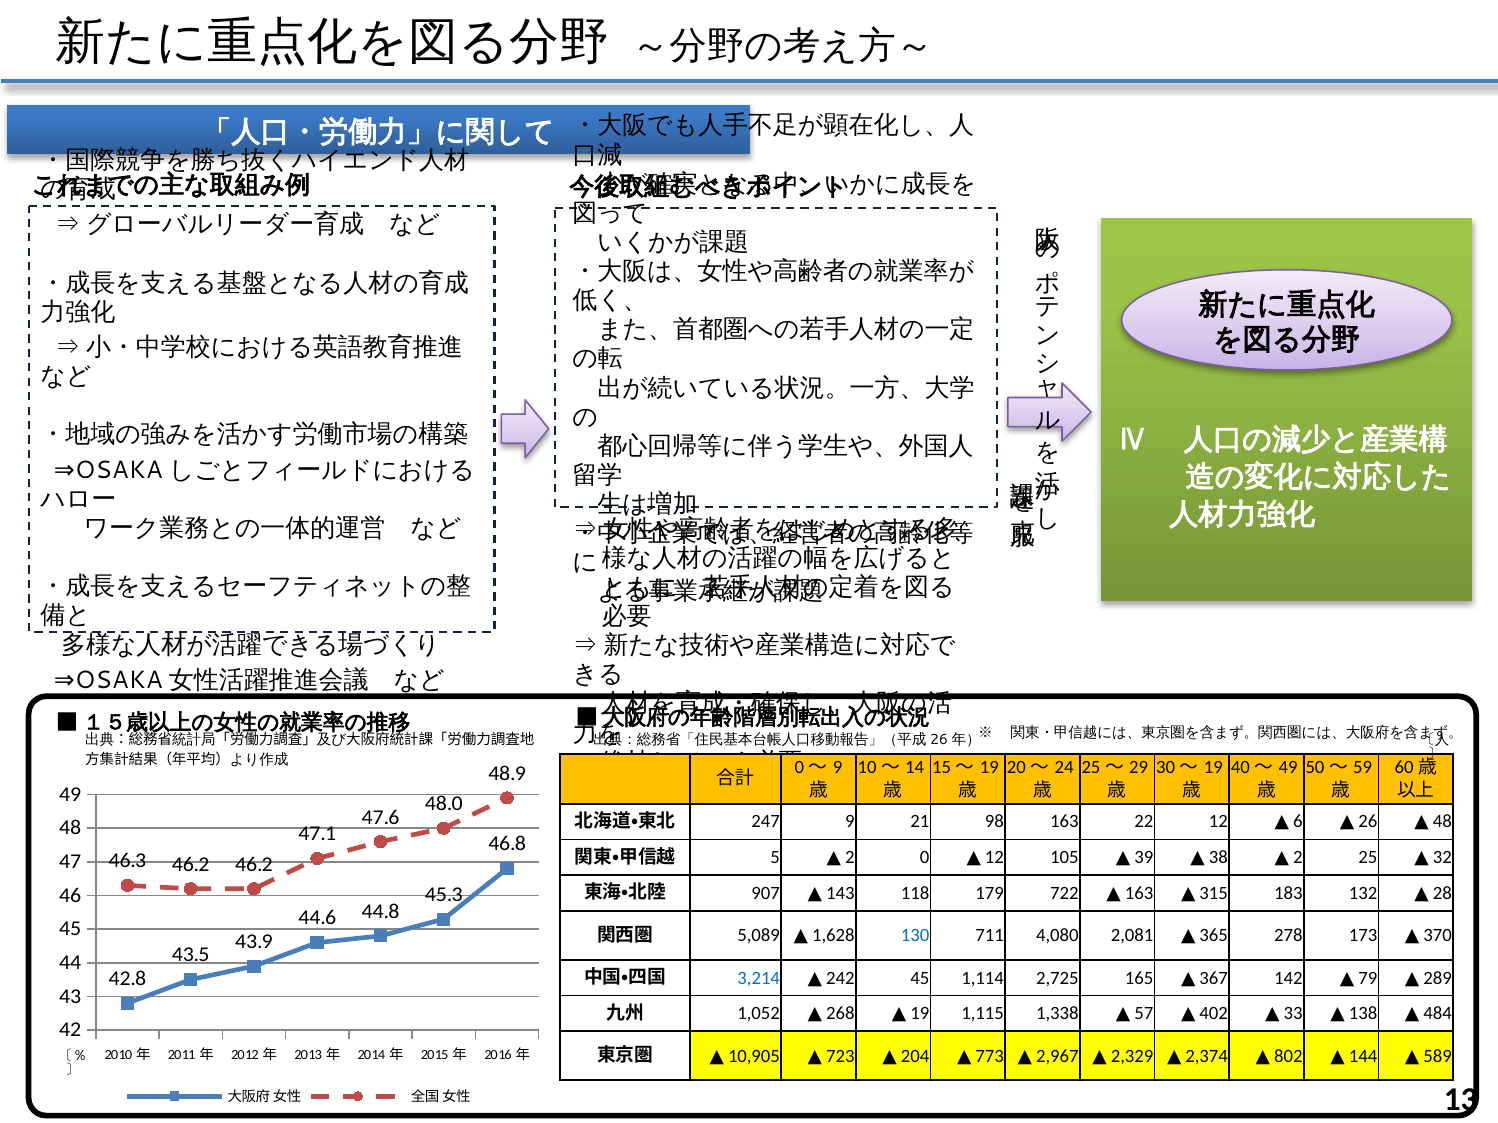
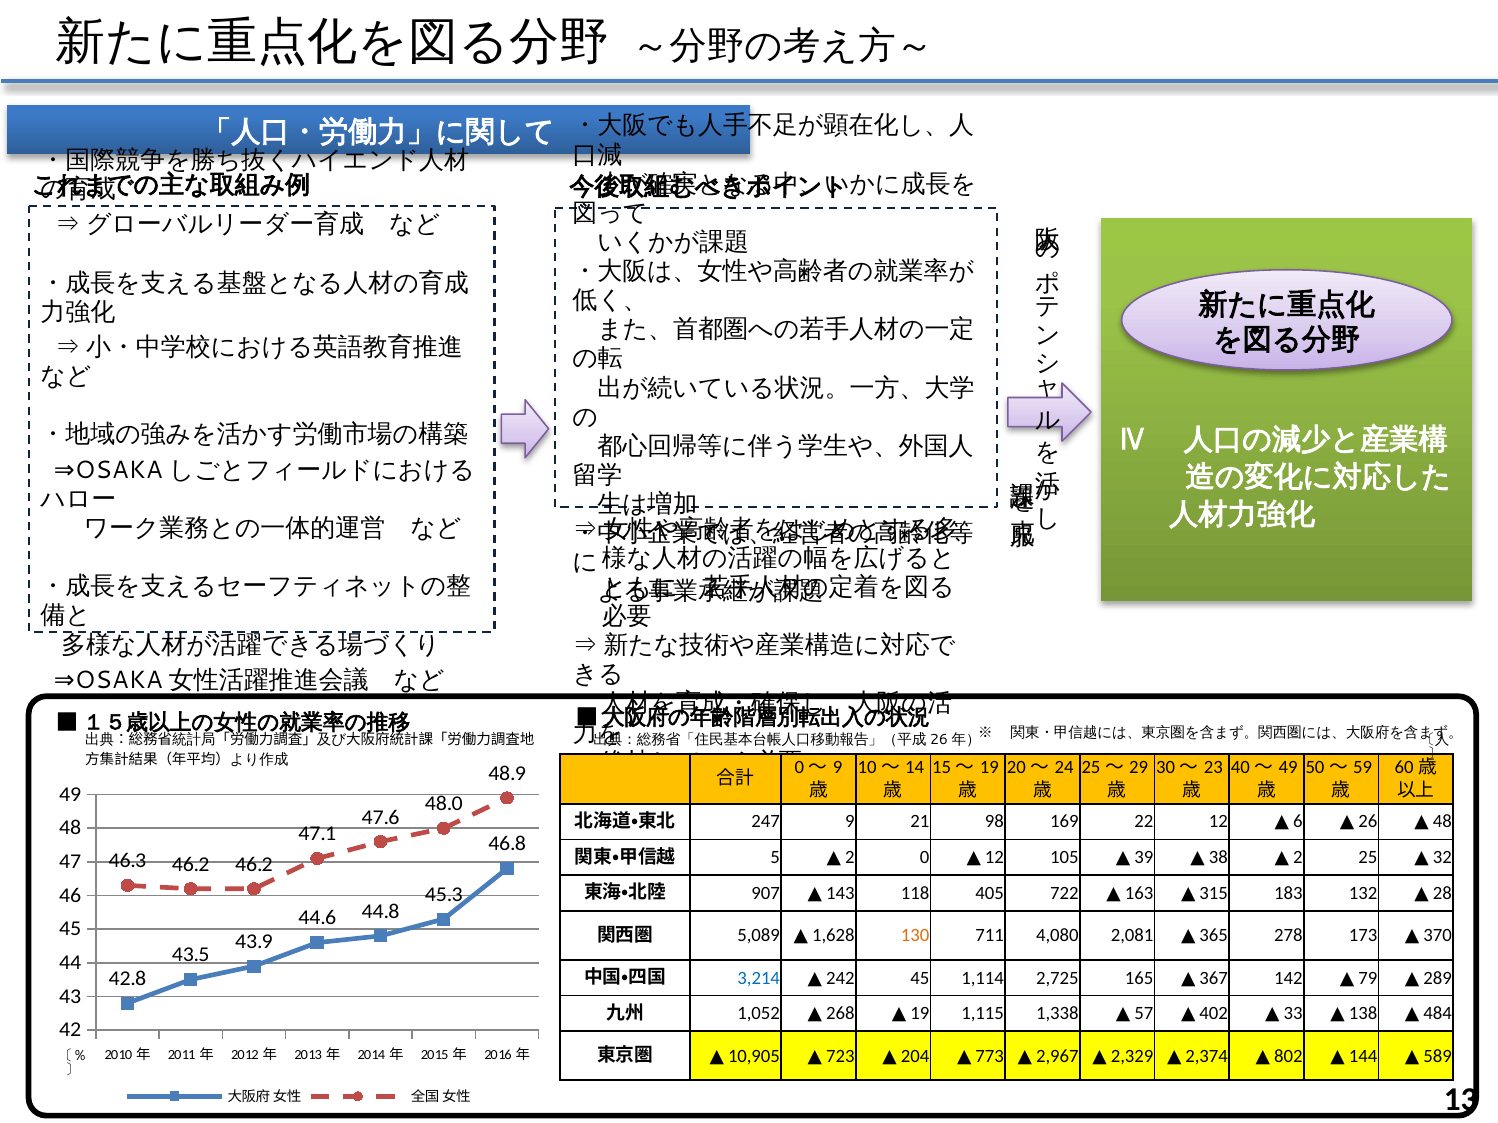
19 at (1213, 767): 19 -> 23
163: 163 -> 169
179: 179 -> 405
130 colour: blue -> orange
